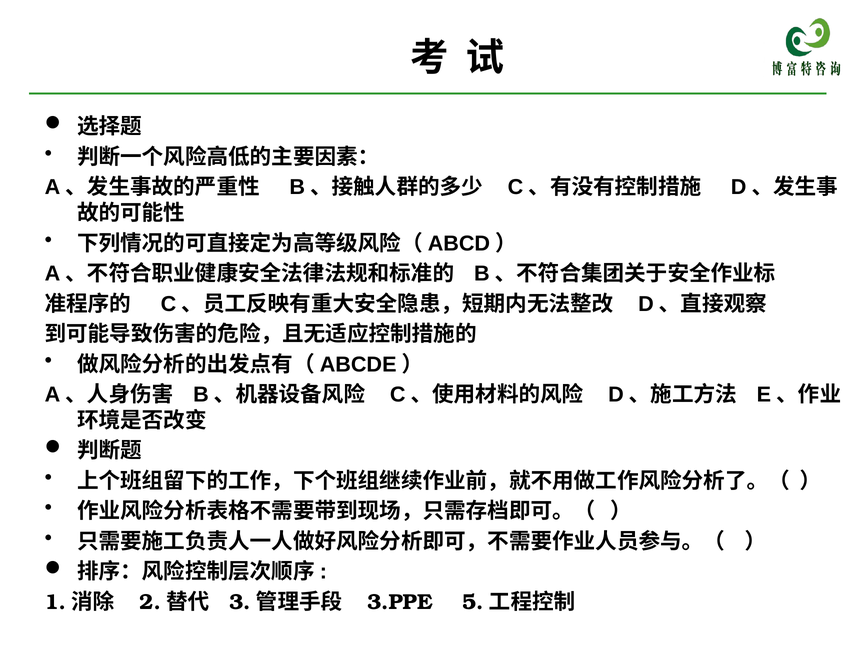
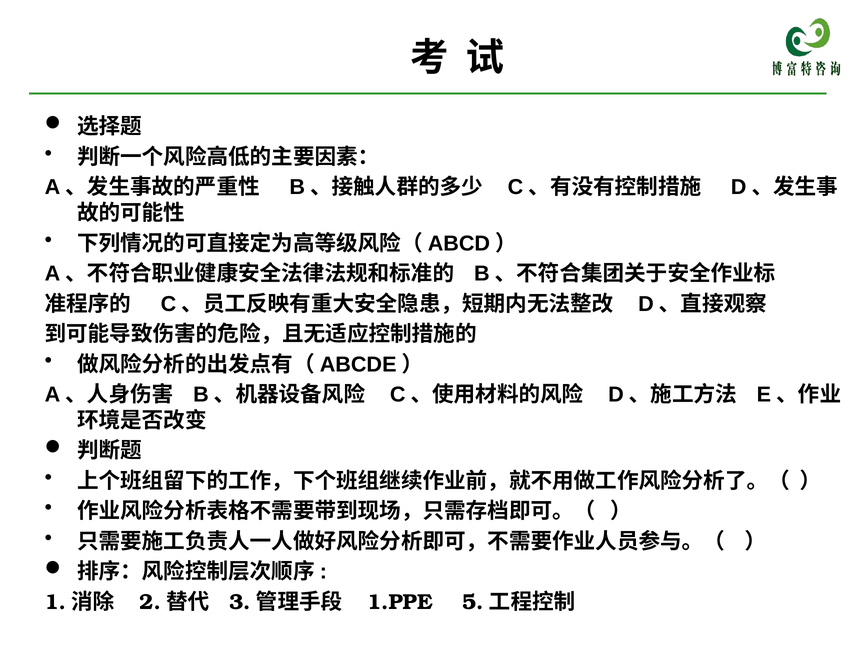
3.PPE: 3.PPE -> 1.PPE
